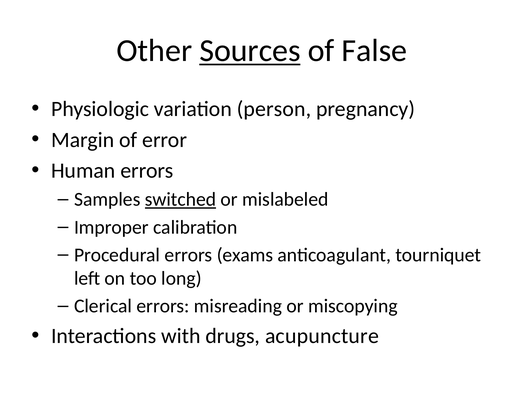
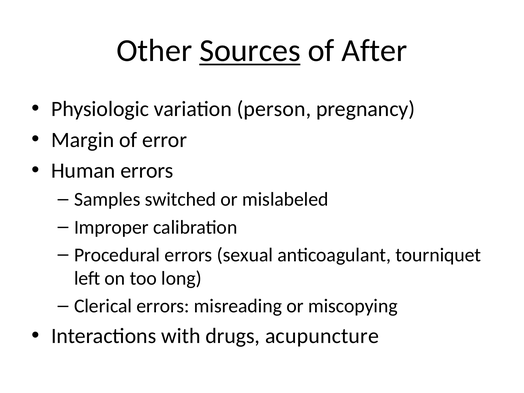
False: False -> After
switched underline: present -> none
exams: exams -> sexual
